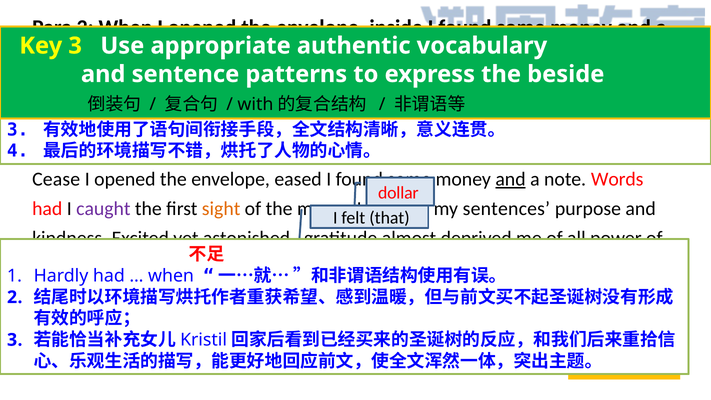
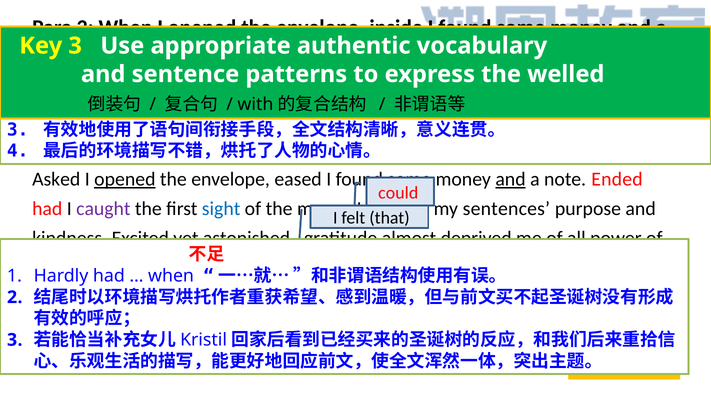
beside: beside -> welled
Cease at (56, 179): Cease -> Asked
opened at (125, 179) underline: none -> present
Words: Words -> Ended
dollar: dollar -> could
sight colour: orange -> blue
